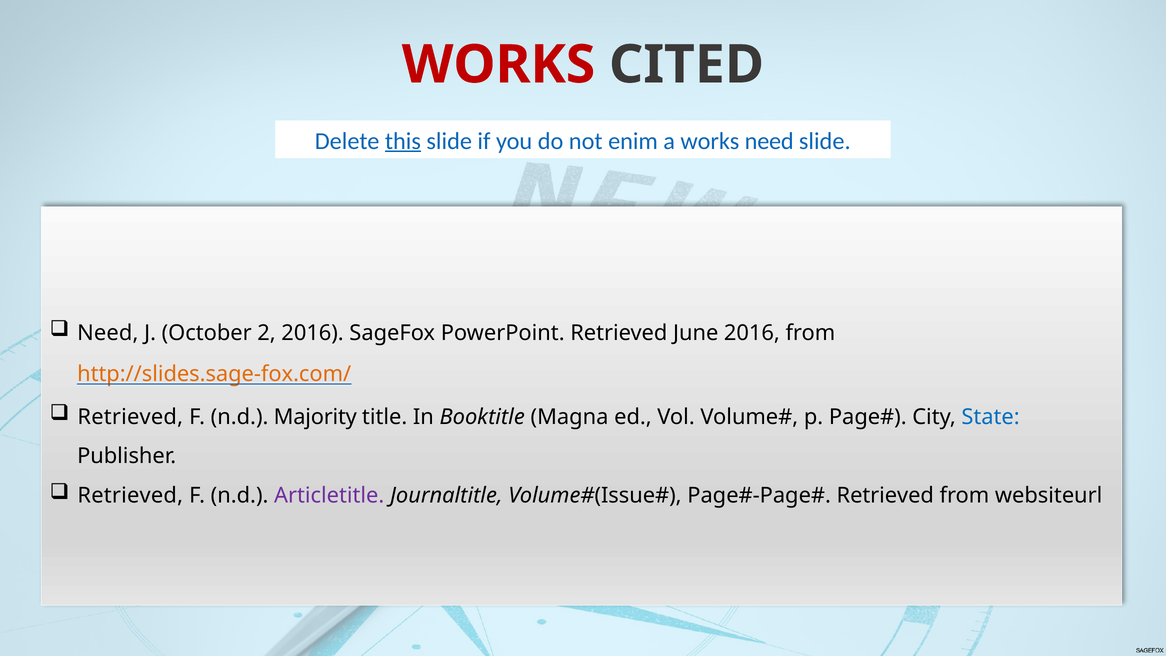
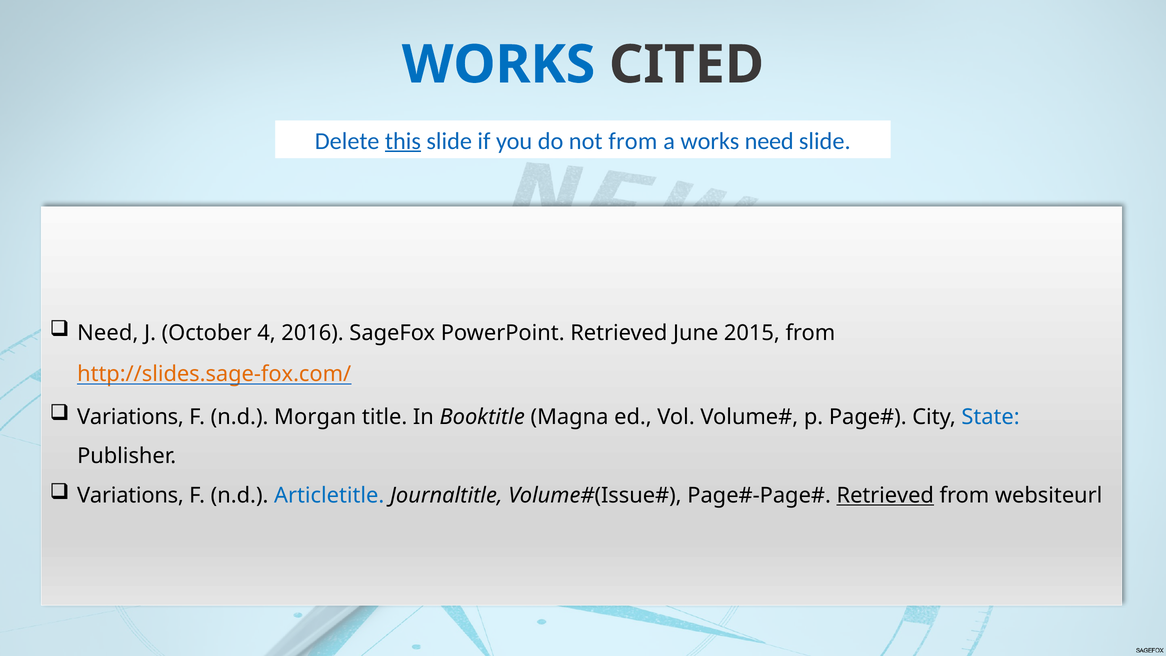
WORKS at (499, 65) colour: red -> blue
not enim: enim -> from
2: 2 -> 4
June 2016: 2016 -> 2015
Retrieved at (130, 417): Retrieved -> Variations
Majority: Majority -> Morgan
Retrieved at (130, 495): Retrieved -> Variations
Articletitle colour: purple -> blue
Retrieved at (885, 495) underline: none -> present
